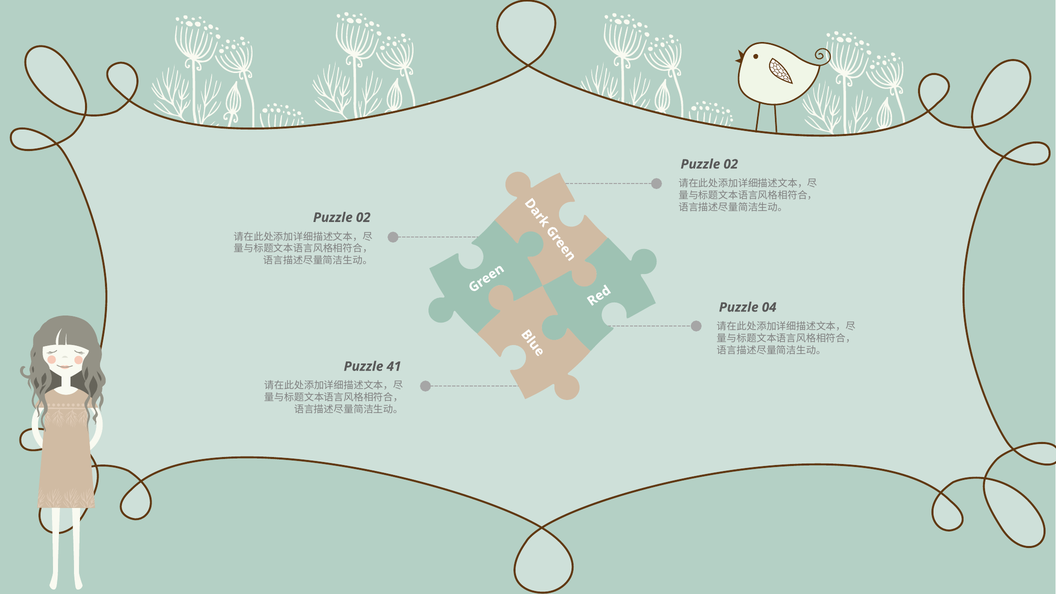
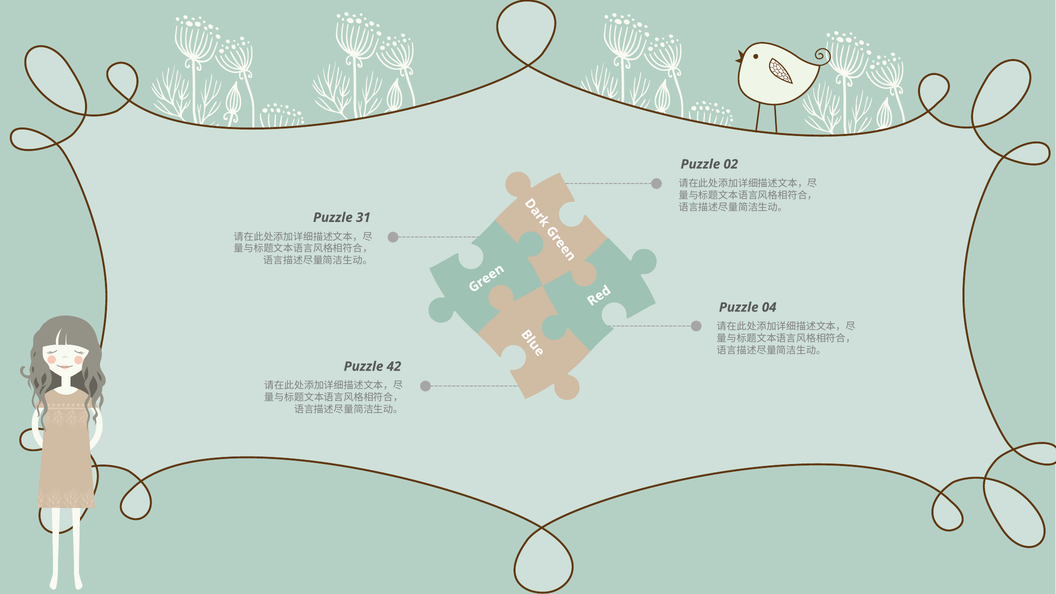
02 at (363, 218): 02 -> 31
41: 41 -> 42
